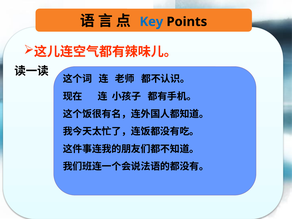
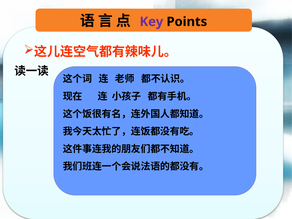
Key colour: blue -> purple
